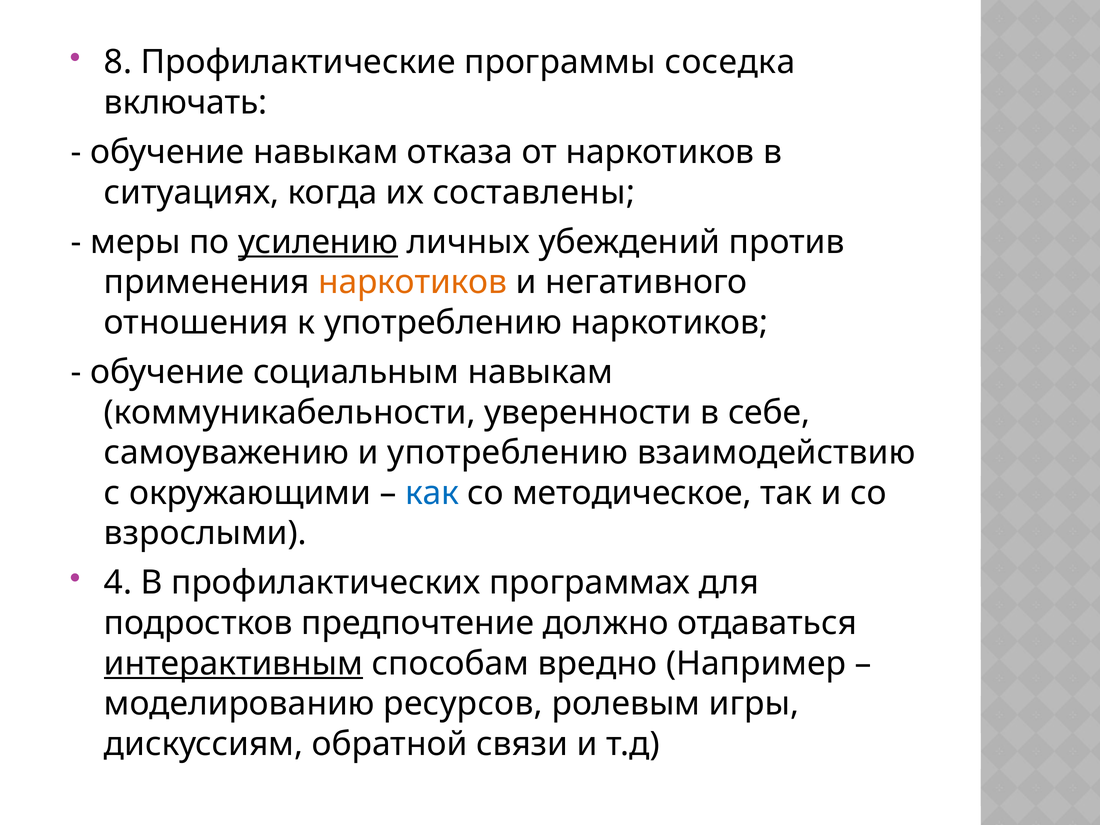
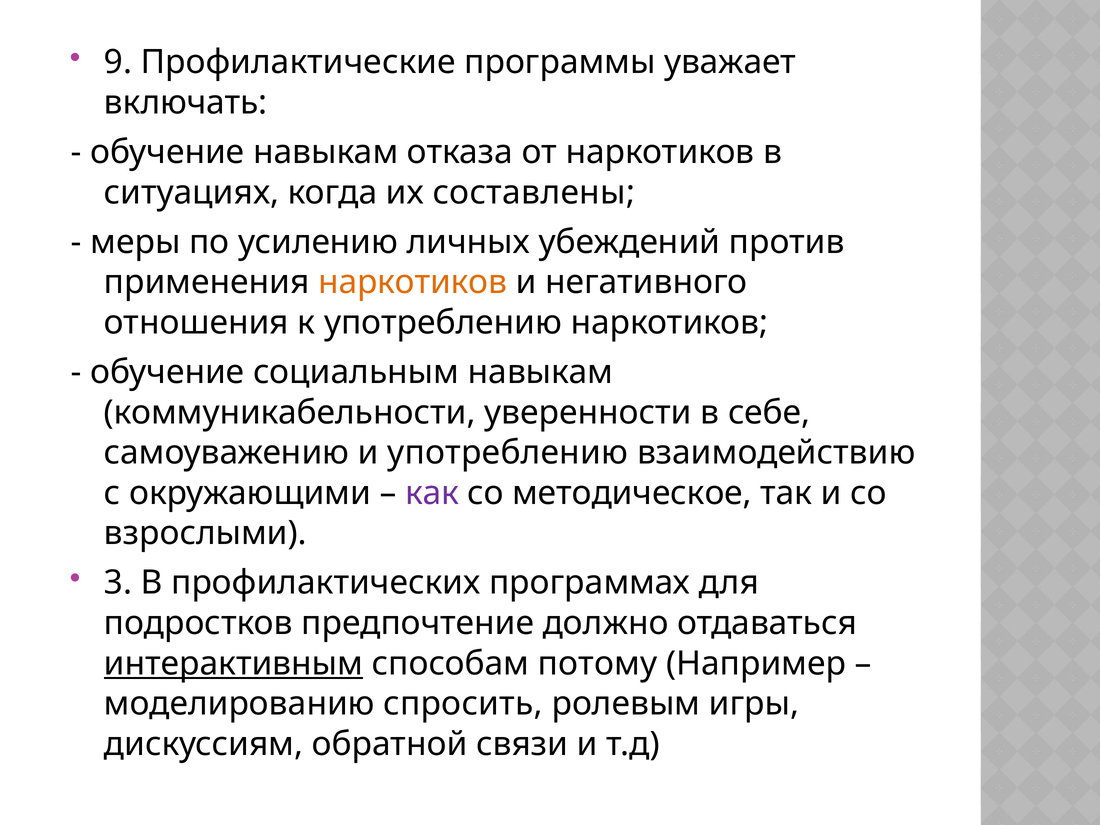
8: 8 -> 9
соседка: соседка -> уважает
усилению underline: present -> none
как colour: blue -> purple
4: 4 -> 3
вредно: вредно -> потому
ресурсов: ресурсов -> спросить
